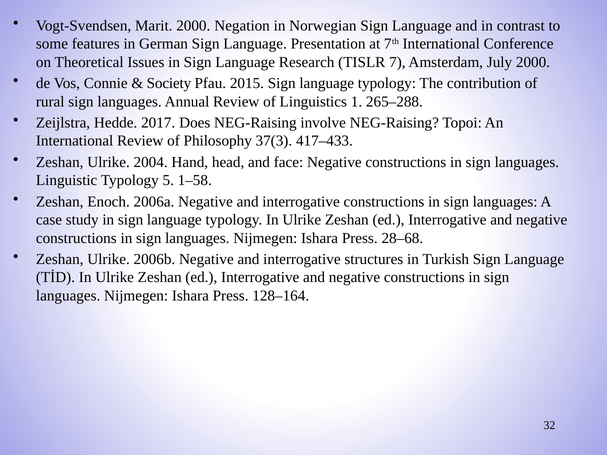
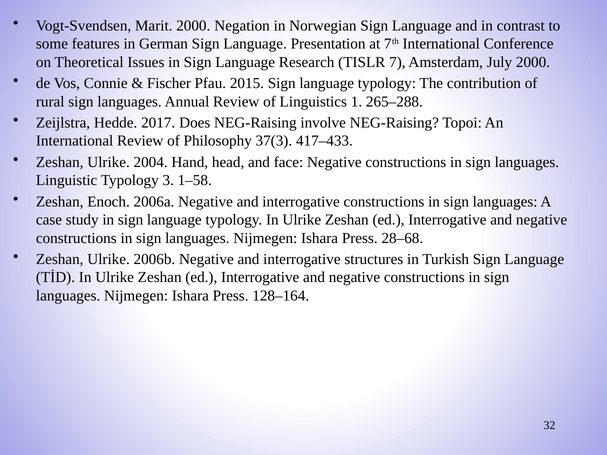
Society: Society -> Fischer
5: 5 -> 3
